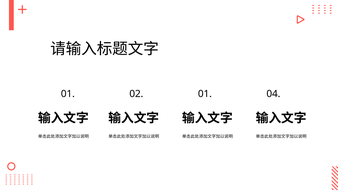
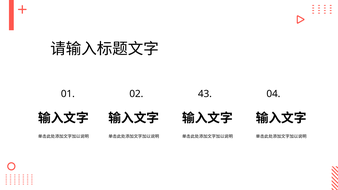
02 01: 01 -> 43
